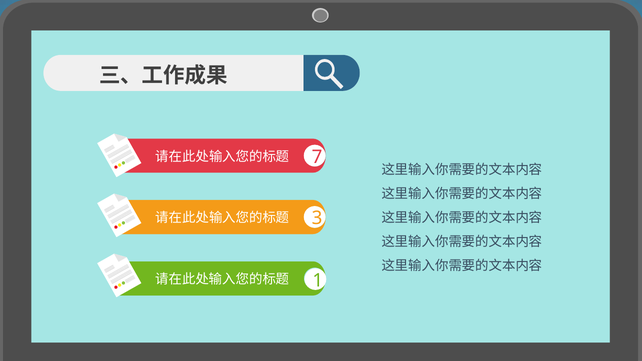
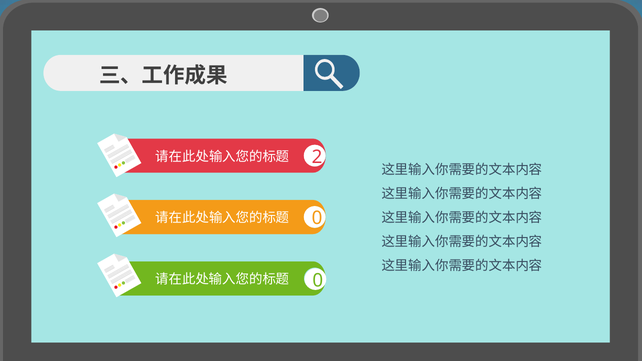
7: 7 -> 2
3 at (317, 218): 3 -> 0
1 at (318, 280): 1 -> 0
